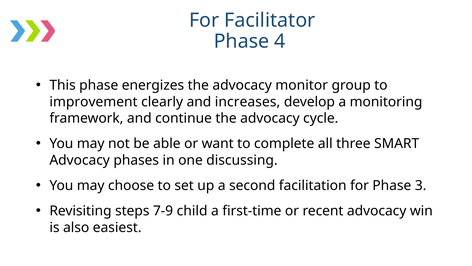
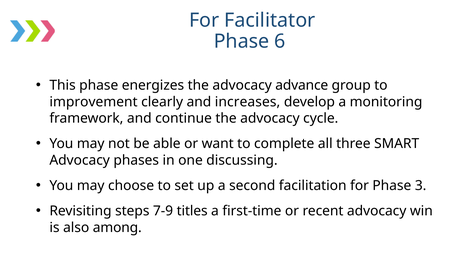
4: 4 -> 6
monitor: monitor -> advance
child: child -> titles
easiest: easiest -> among
